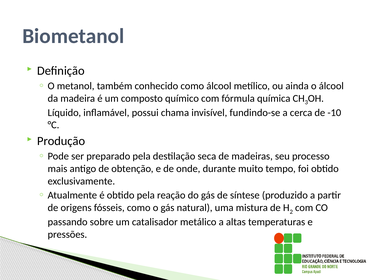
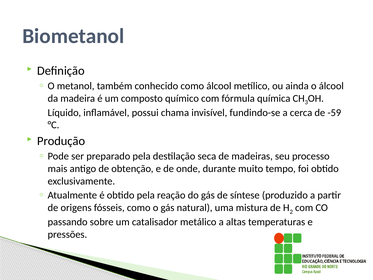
-10: -10 -> -59
